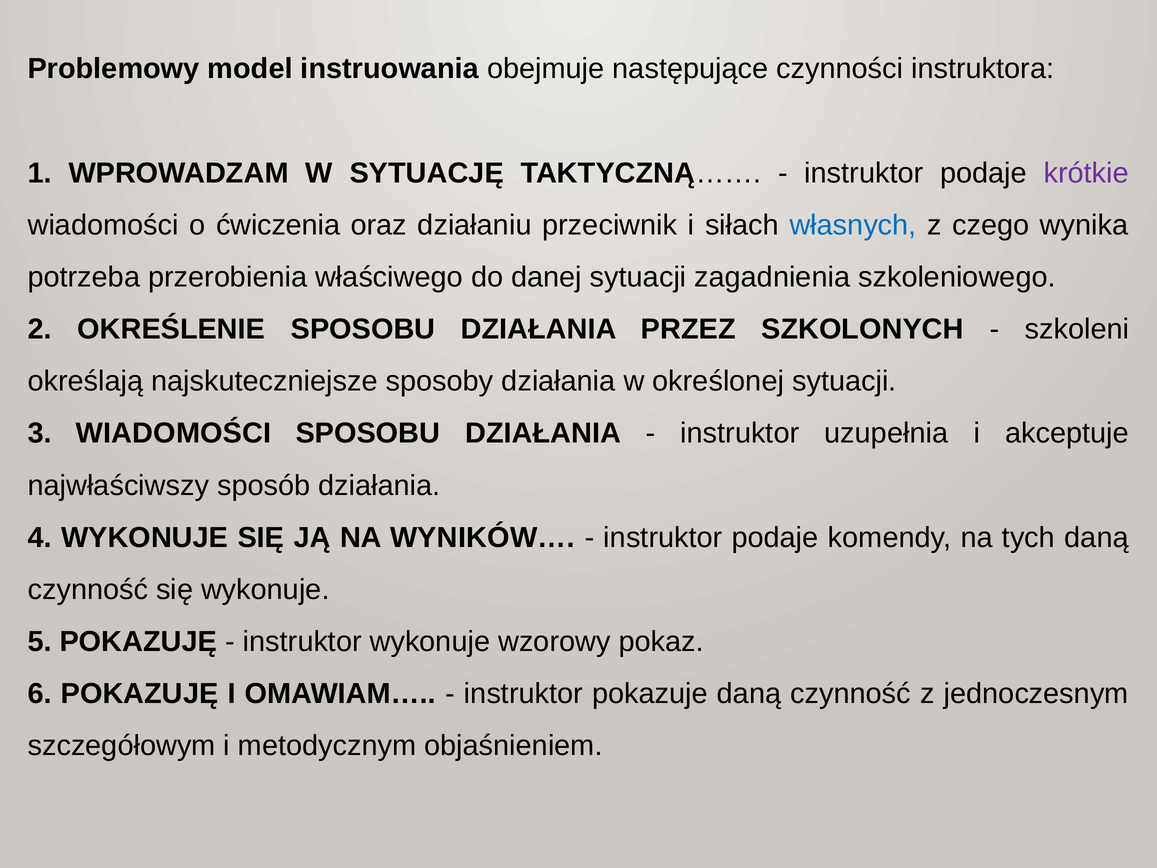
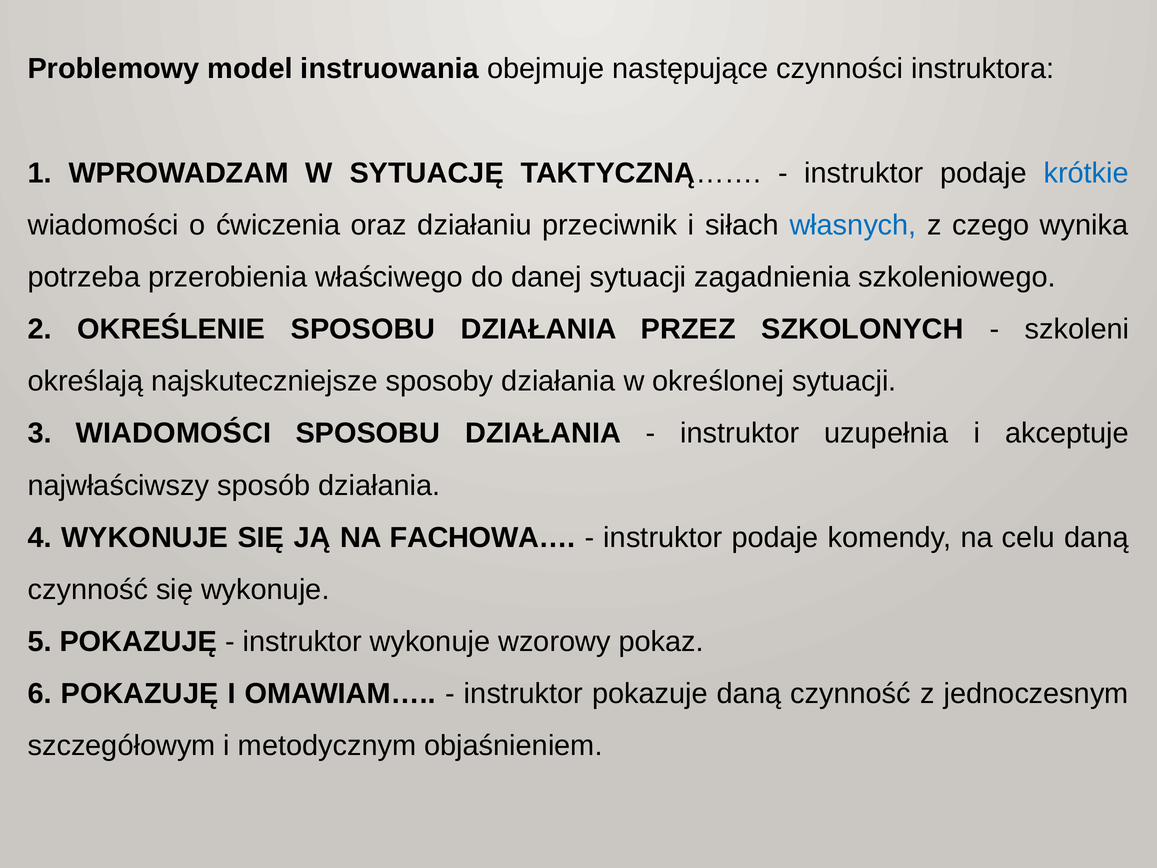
krótkie colour: purple -> blue
WYNIKÓW…: WYNIKÓW… -> FACHOWA…
tych: tych -> celu
